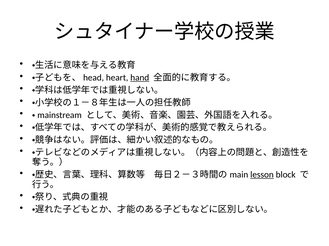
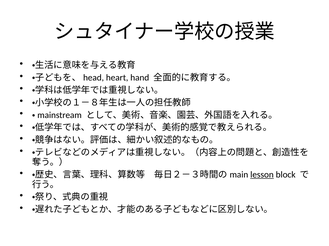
hand underline: present -> none
